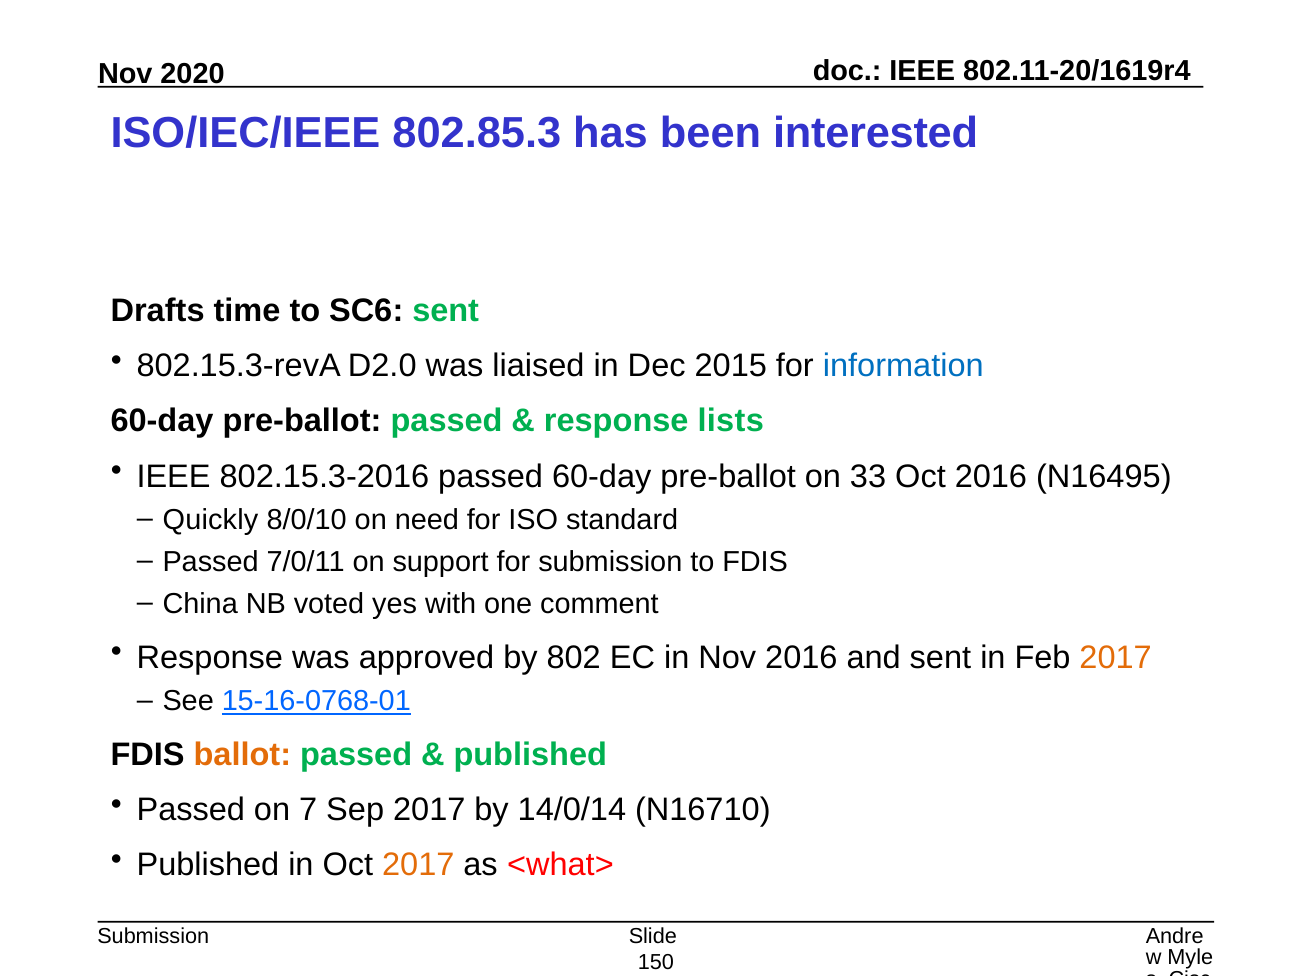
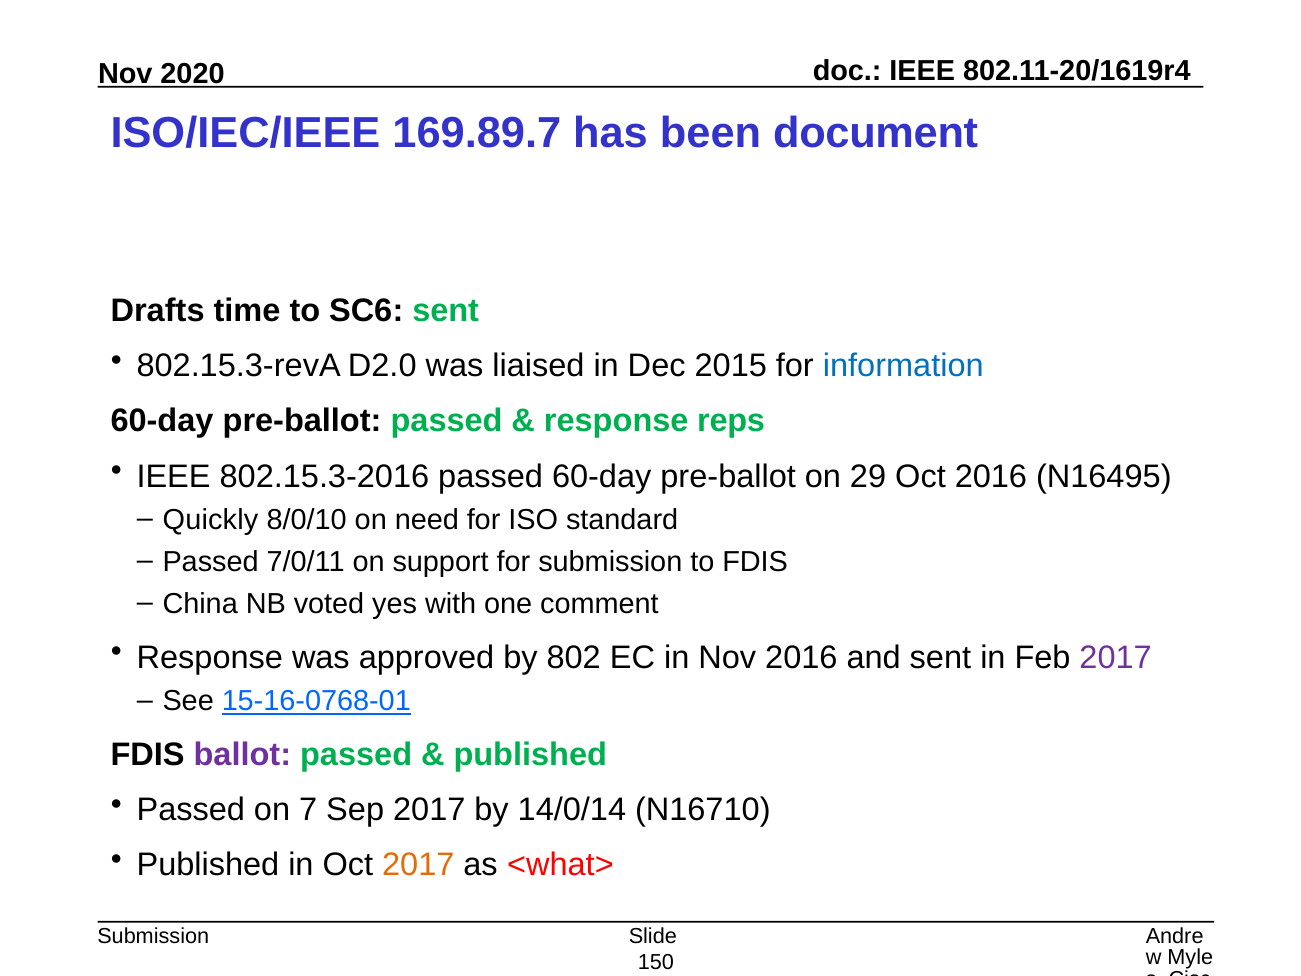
802.85.3: 802.85.3 -> 169.89.7
interested: interested -> document
lists: lists -> reps
33: 33 -> 29
2017 at (1116, 657) colour: orange -> purple
ballot colour: orange -> purple
